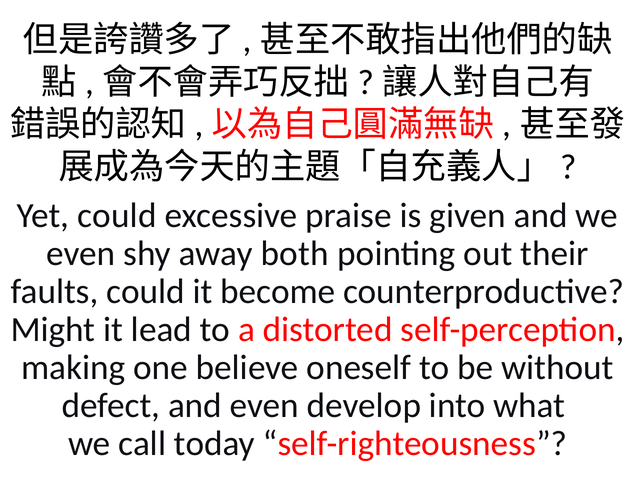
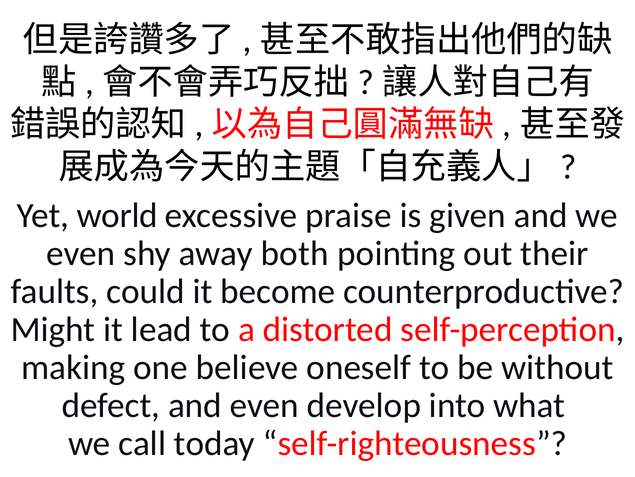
Yet could: could -> world
